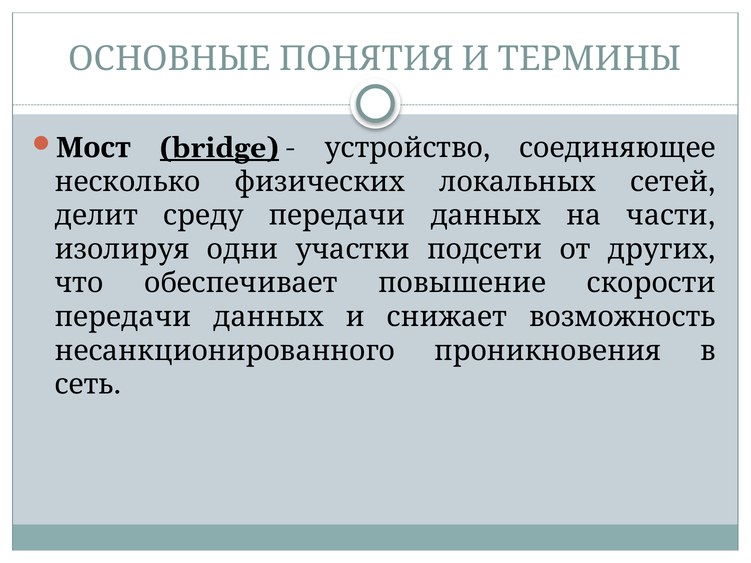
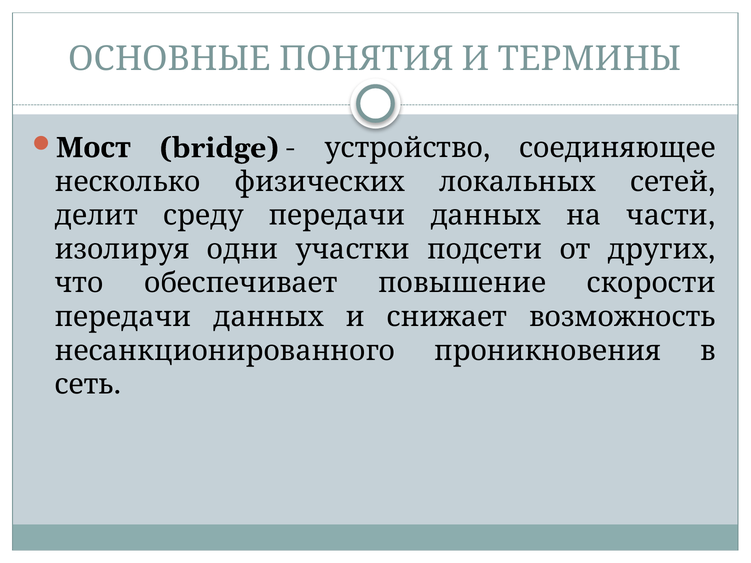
bridge underline: present -> none
